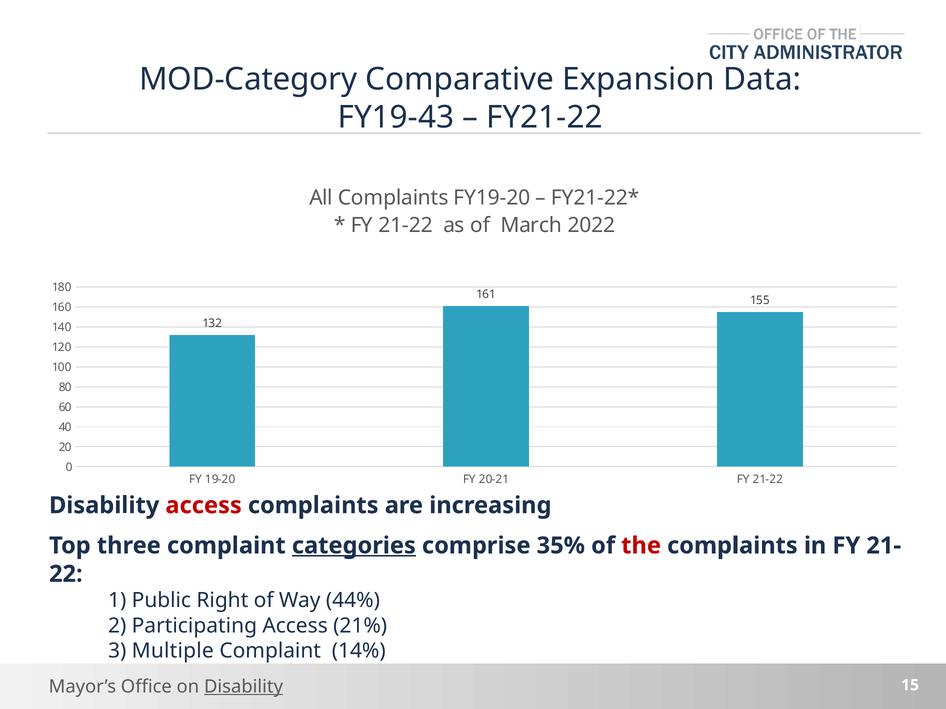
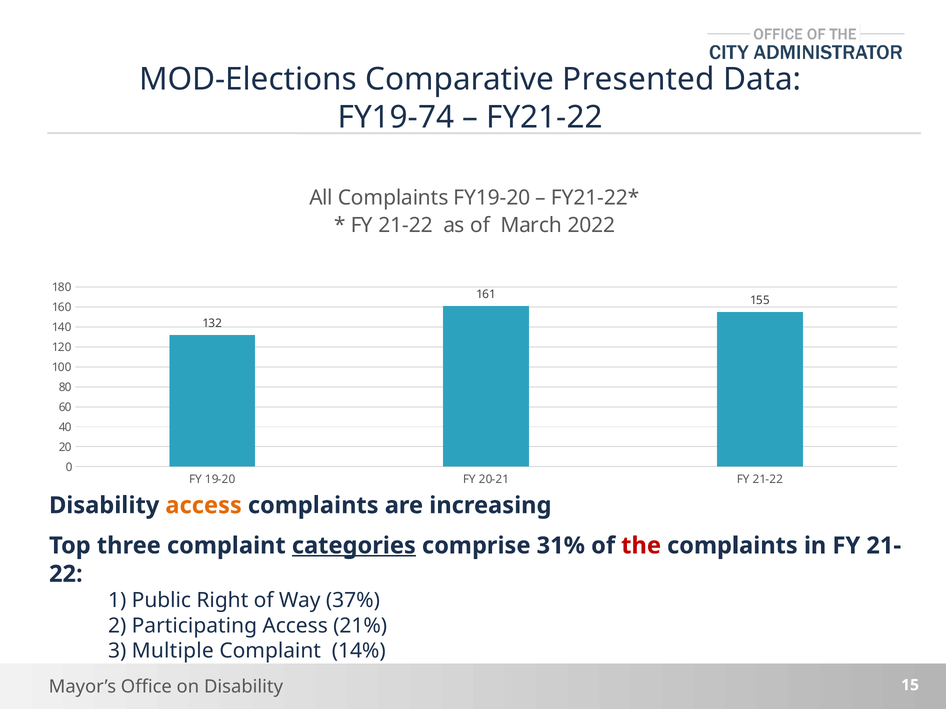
MOD-Category: MOD-Category -> MOD-Elections
Expansion: Expansion -> Presented
FY19-43: FY19-43 -> FY19-74
access at (204, 506) colour: red -> orange
35%: 35% -> 31%
44%: 44% -> 37%
Disability at (244, 687) underline: present -> none
